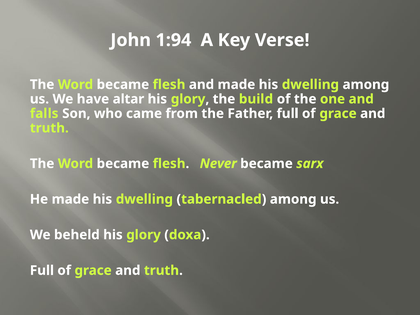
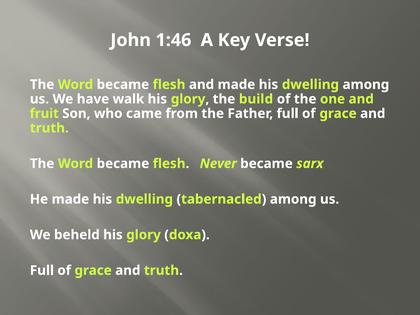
1:94: 1:94 -> 1:46
altar: altar -> walk
falls: falls -> fruit
